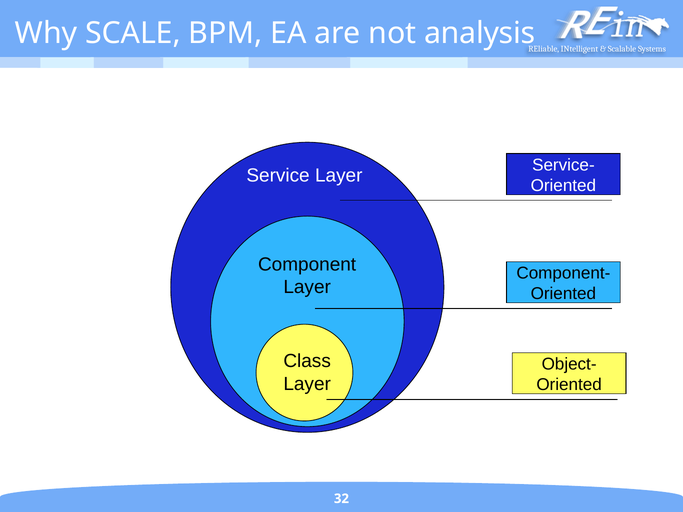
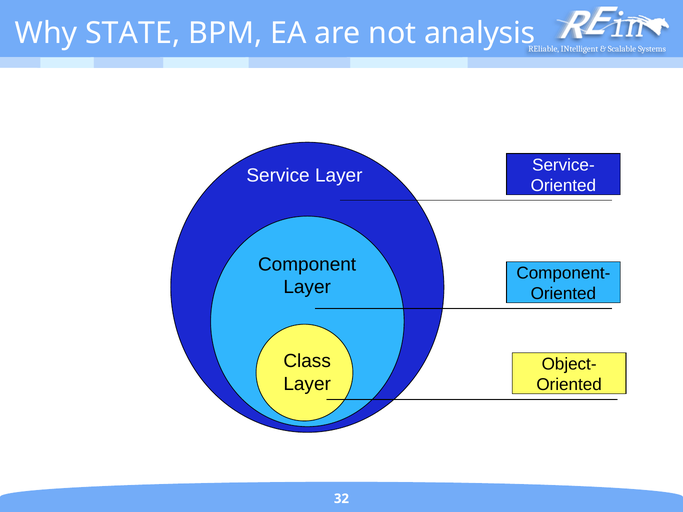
SCALE: SCALE -> STATE
